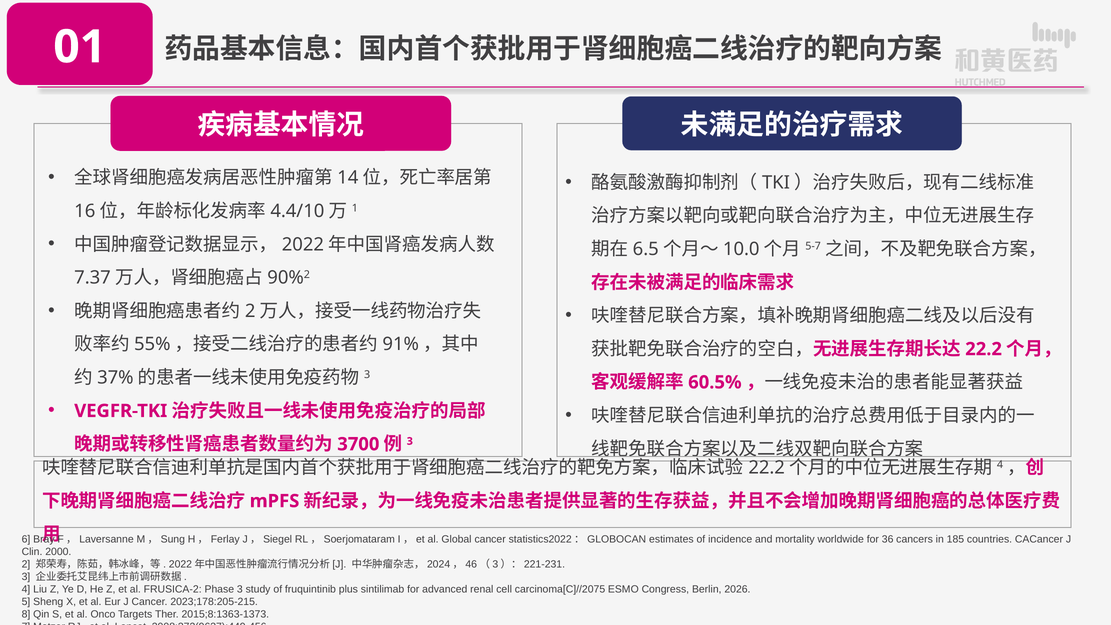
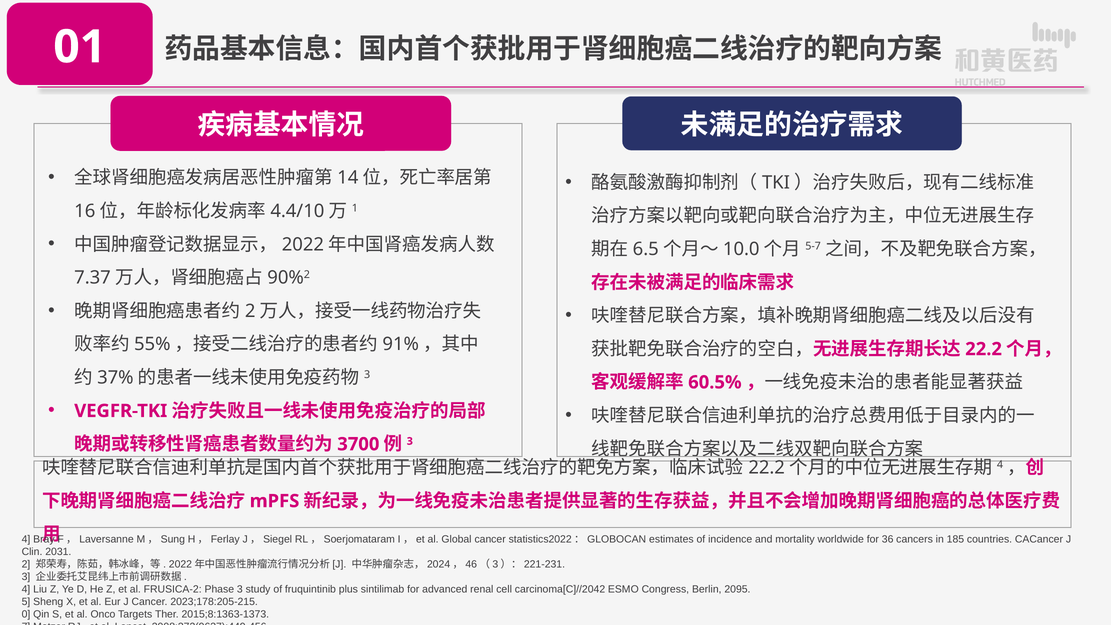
6 at (26, 539): 6 -> 4
2000: 2000 -> 2031
carcinoma[C]//2075: carcinoma[C]//2075 -> carcinoma[C]//2042
2026: 2026 -> 2095
8: 8 -> 0
